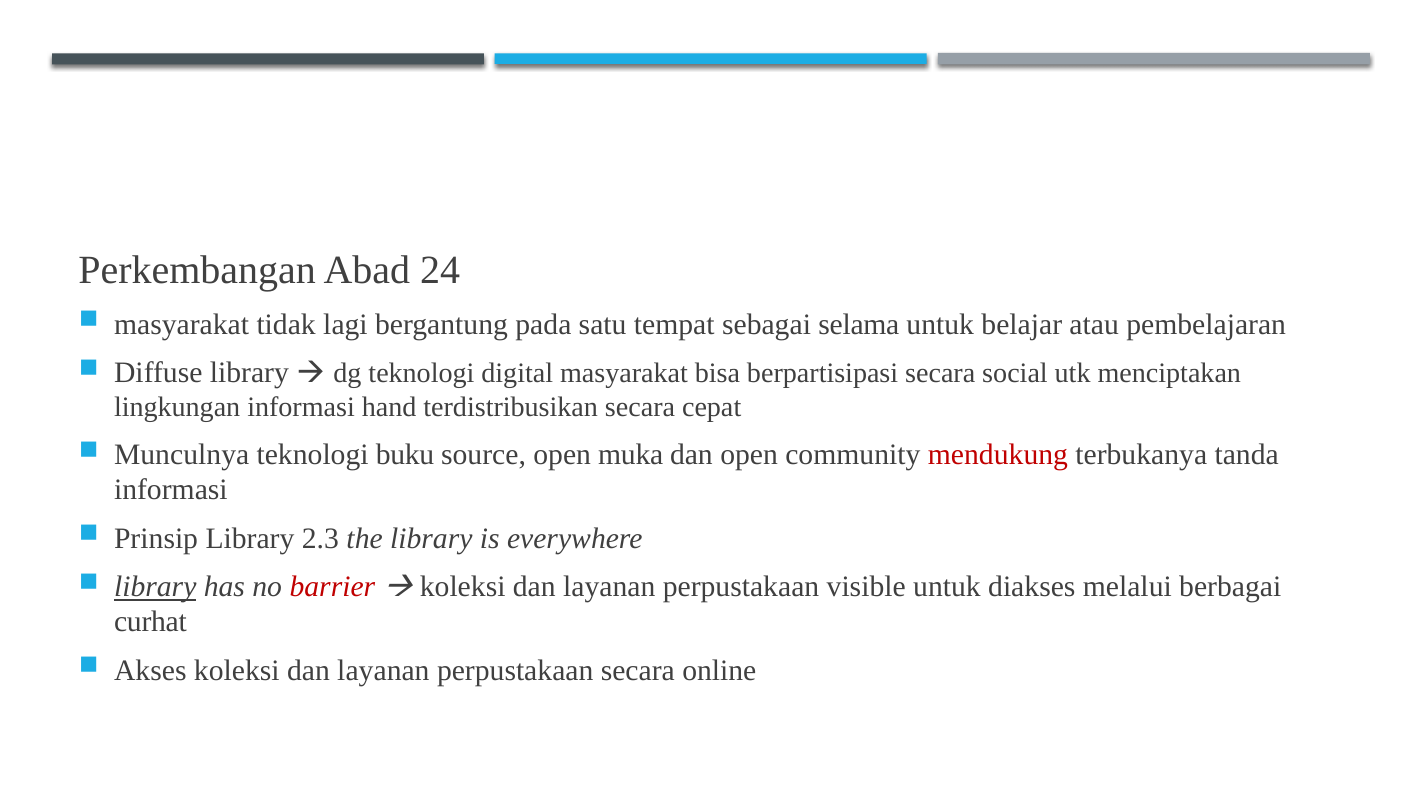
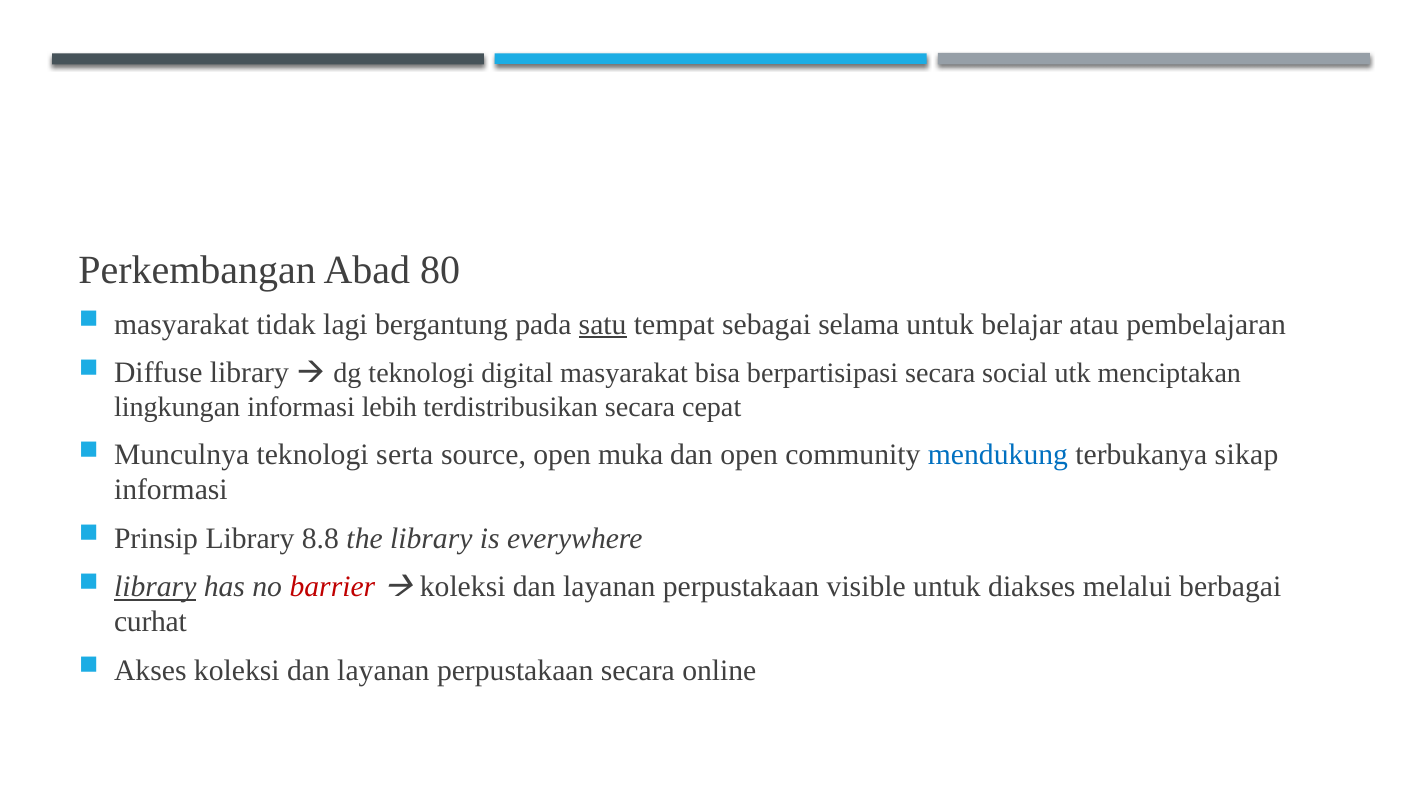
24: 24 -> 80
satu underline: none -> present
hand: hand -> lebih
buku: buku -> serta
mendukung colour: red -> blue
tanda: tanda -> sikap
2.3: 2.3 -> 8.8
